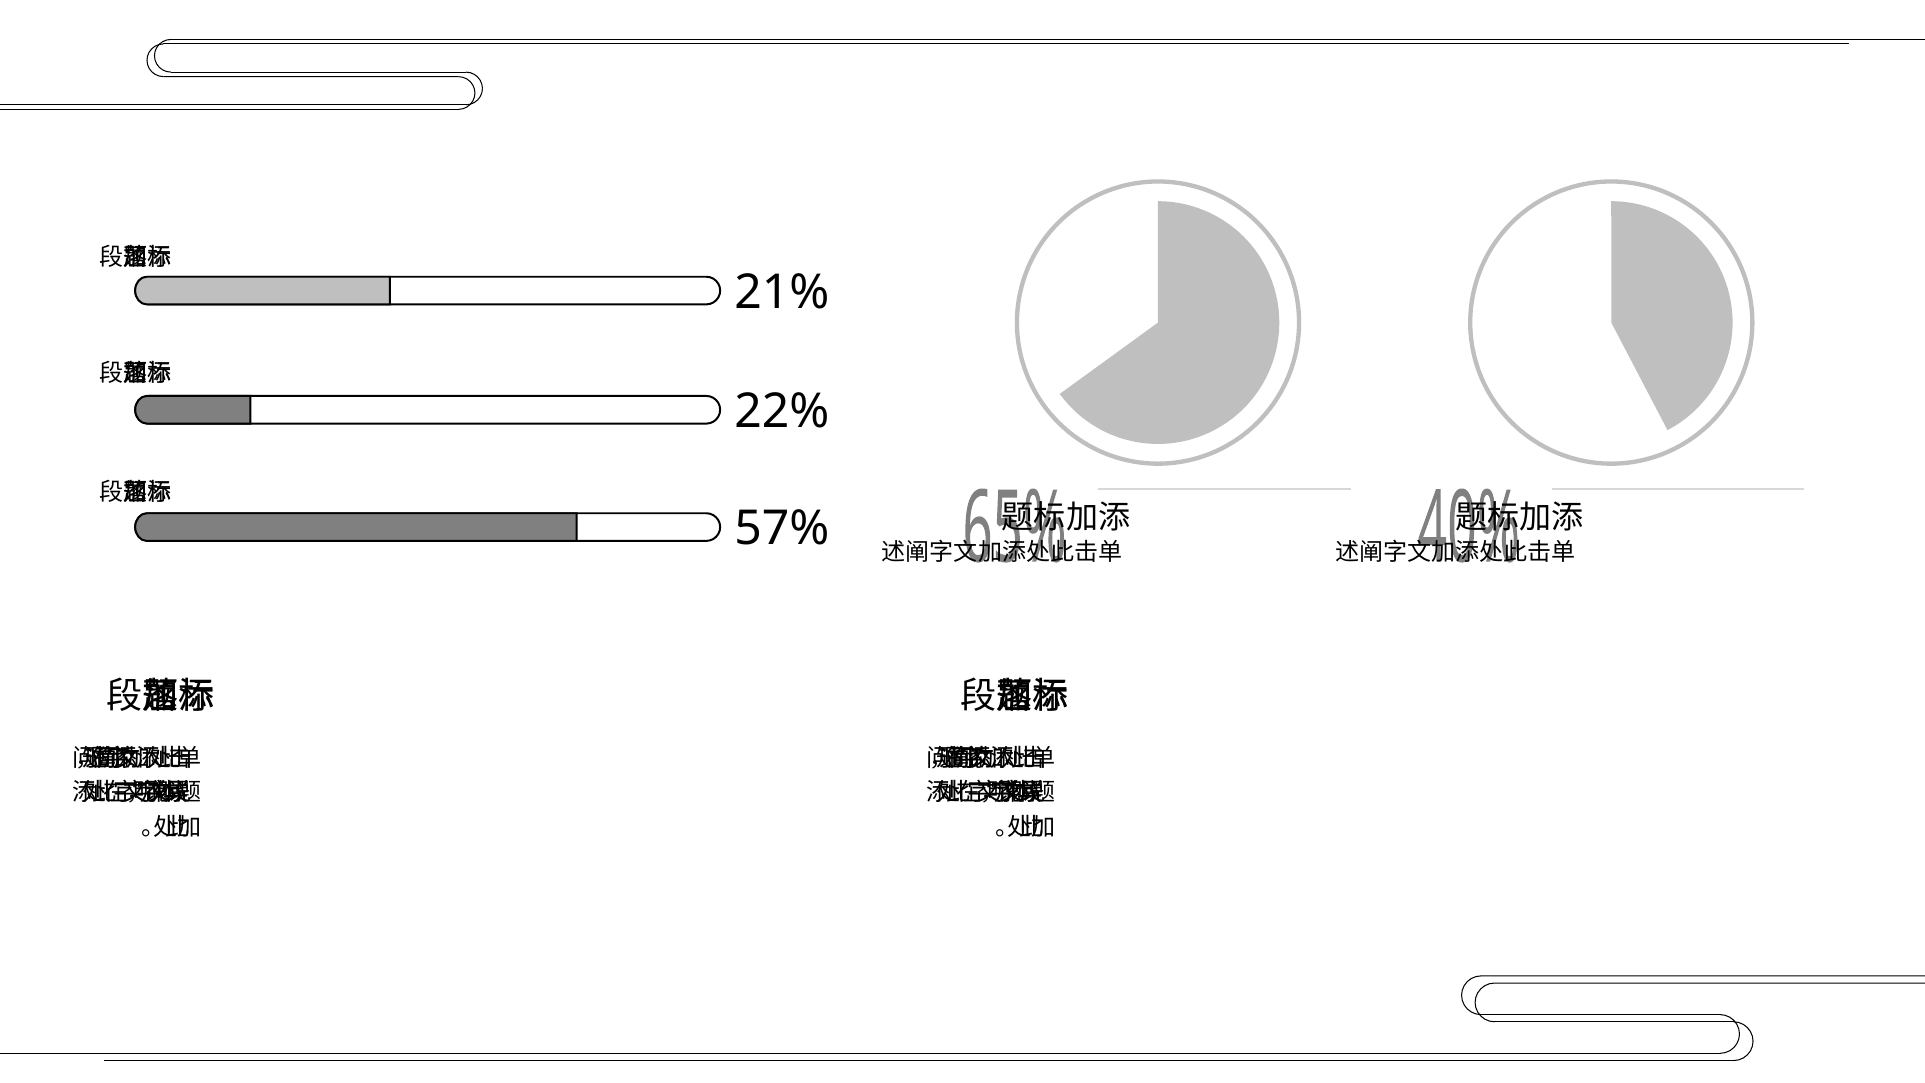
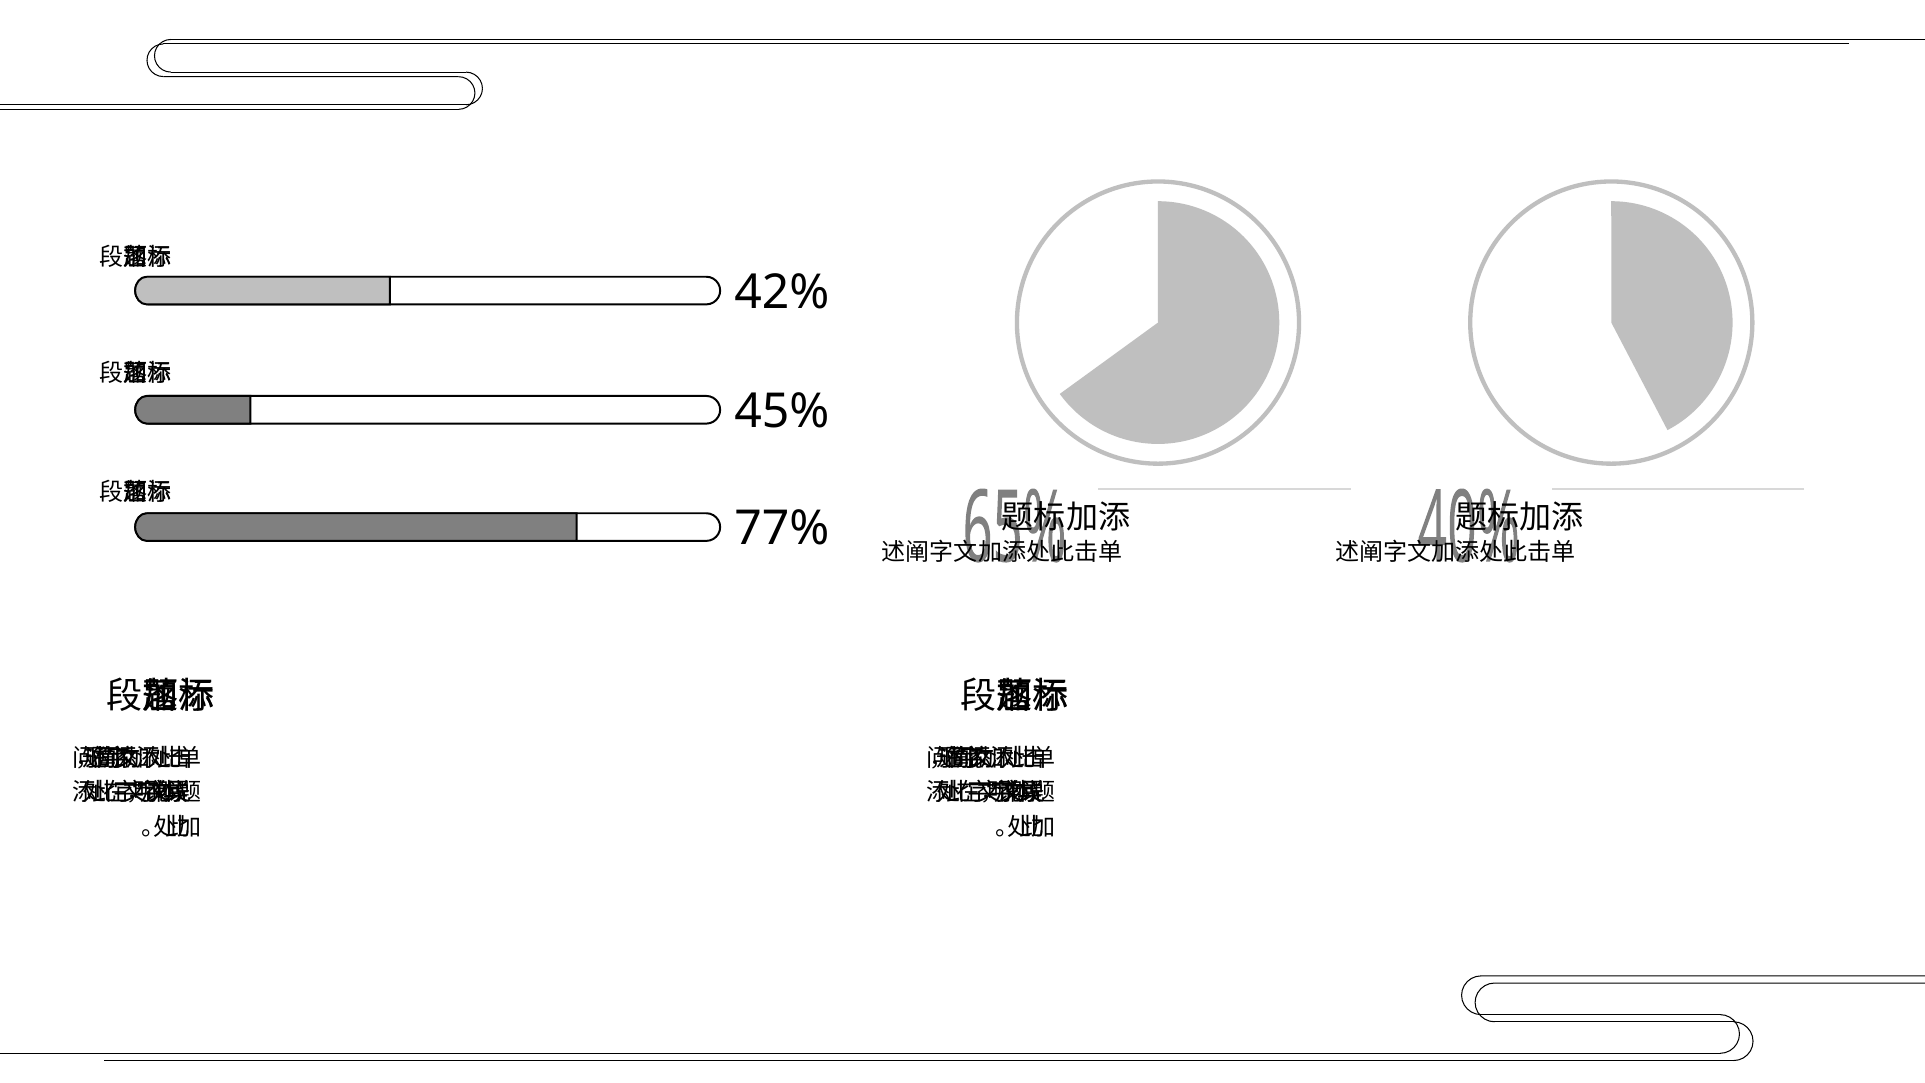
21%: 21% -> 42%
22%: 22% -> 45%
57%: 57% -> 77%
